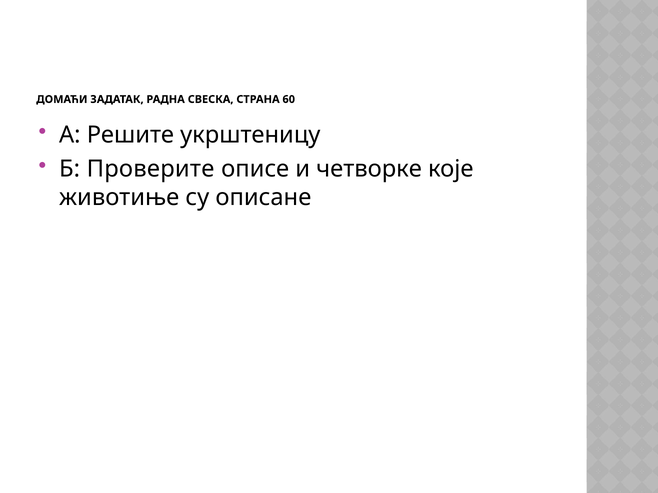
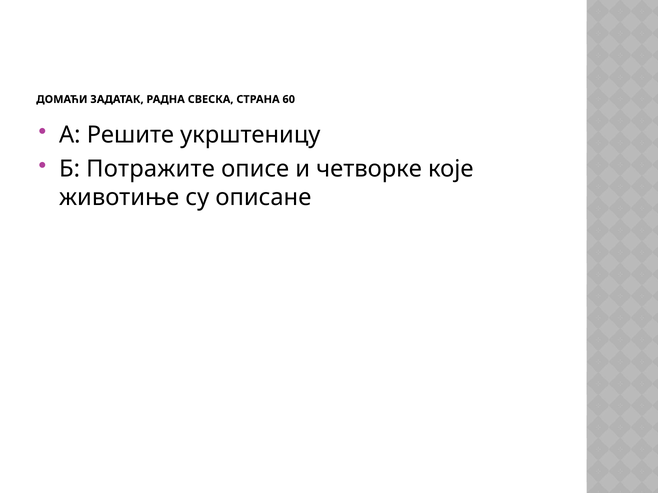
Проверите: Проверите -> Потражите
